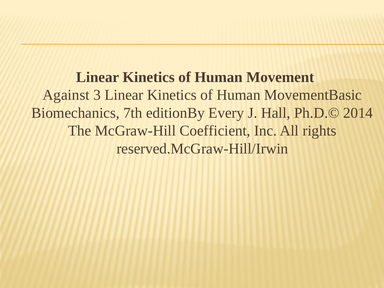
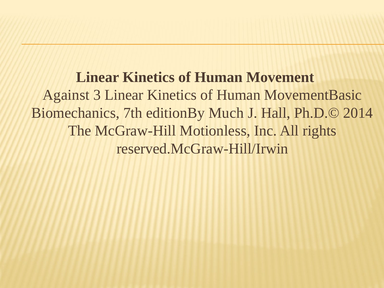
Every: Every -> Much
Coefficient: Coefficient -> Motionless
